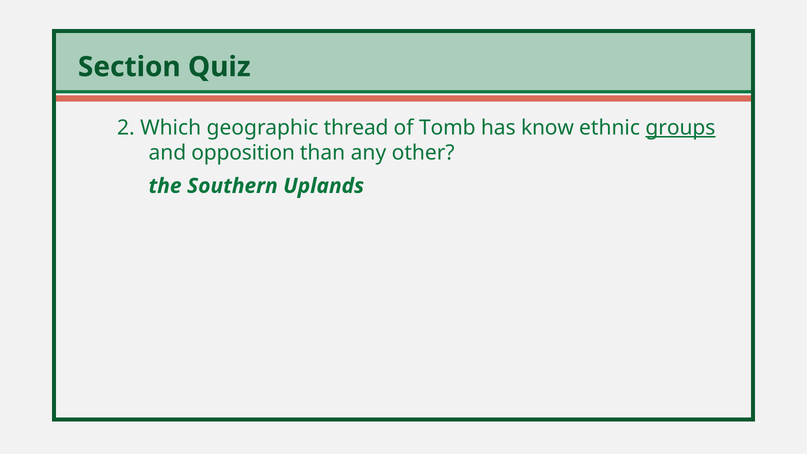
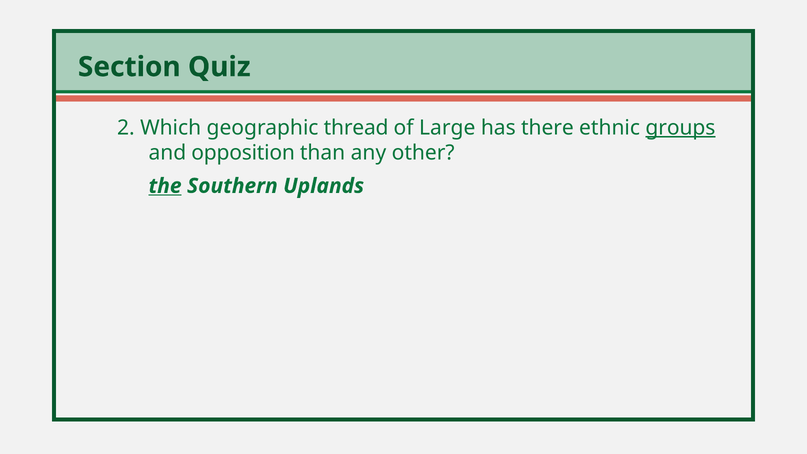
Tomb: Tomb -> Large
know: know -> there
the underline: none -> present
